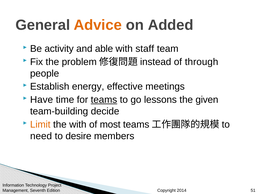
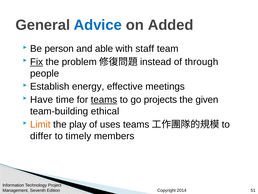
Advice colour: orange -> blue
activity: activity -> person
Fix underline: none -> present
lessons: lessons -> projects
decide: decide -> ethical
the with: with -> play
most: most -> uses
need: need -> differ
desire: desire -> timely
